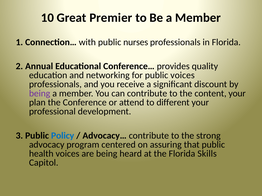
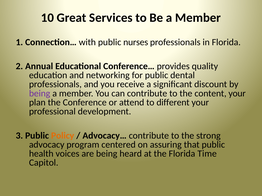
Premier: Premier -> Services
public voices: voices -> dental
Policy colour: blue -> orange
Skills: Skills -> Time
